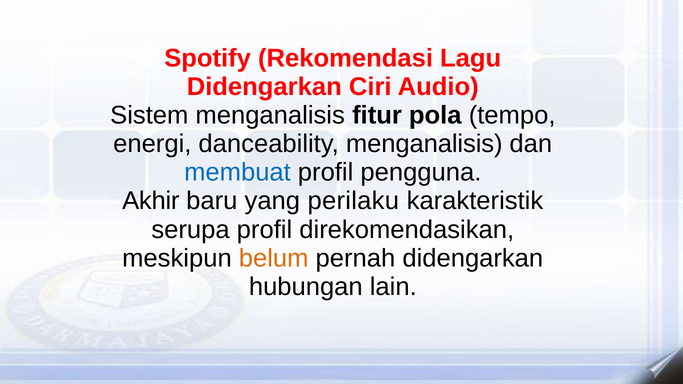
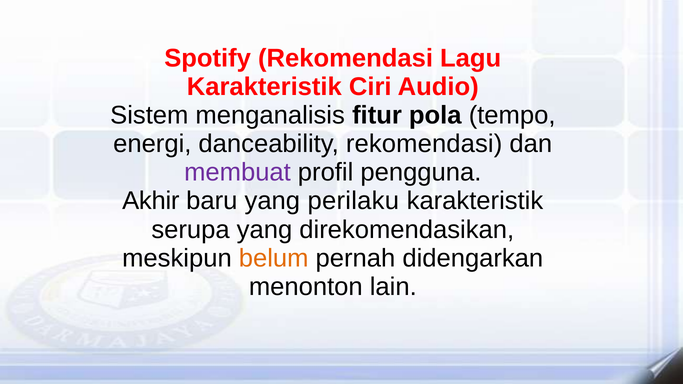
Didengarkan at (264, 87): Didengarkan -> Karakteristik
danceability menganalisis: menganalisis -> rekomendasi
membuat colour: blue -> purple
serupa profil: profil -> yang
hubungan: hubungan -> menonton
